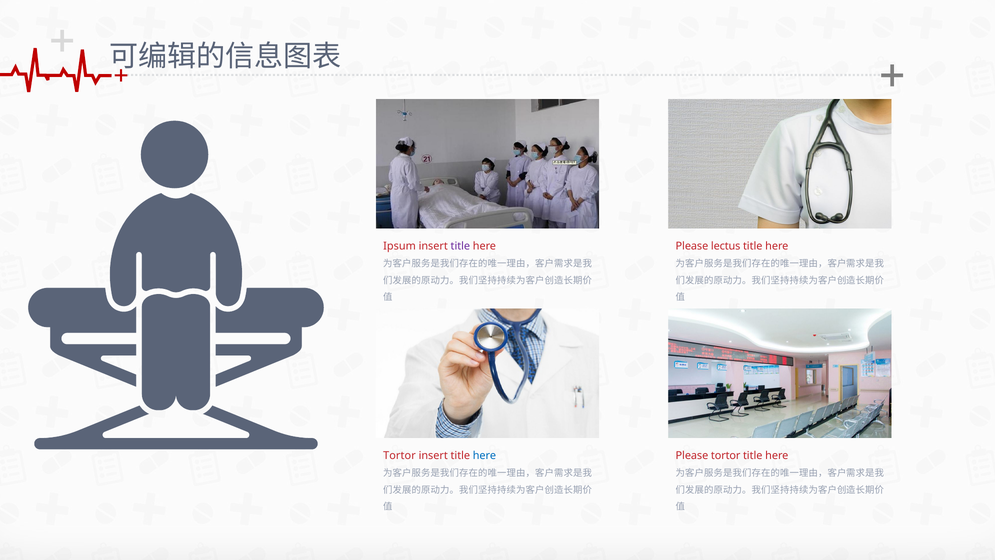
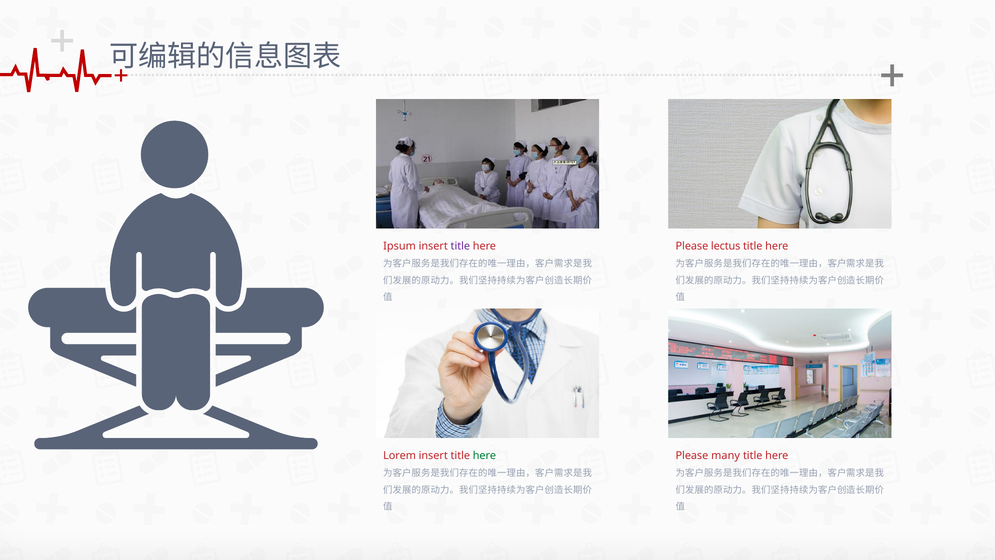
Tortor at (399, 455): Tortor -> Lorem
here at (484, 455) colour: blue -> green
Please tortor: tortor -> many
